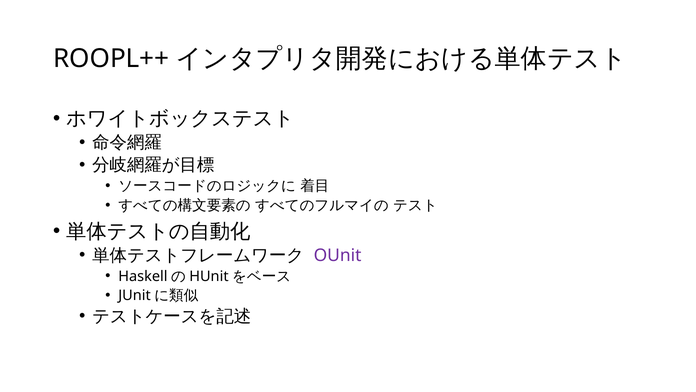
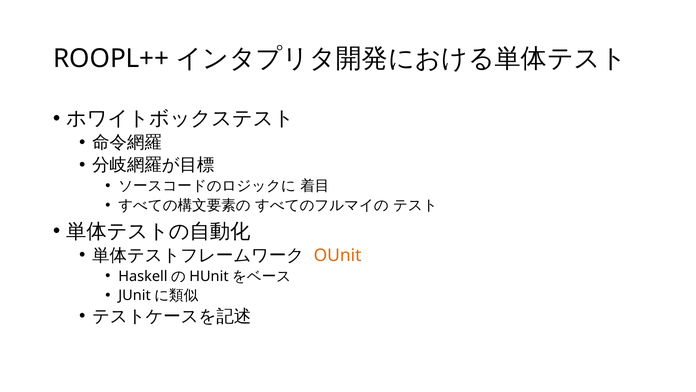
OUnit colour: purple -> orange
